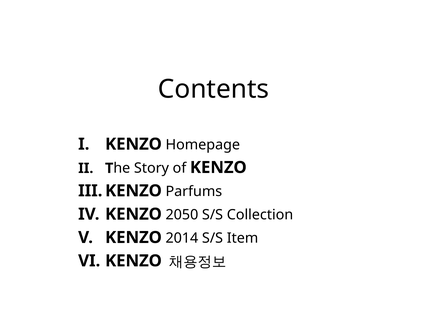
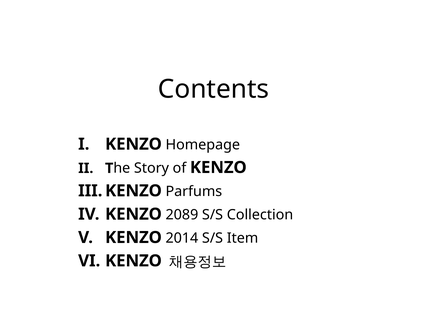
2050: 2050 -> 2089
